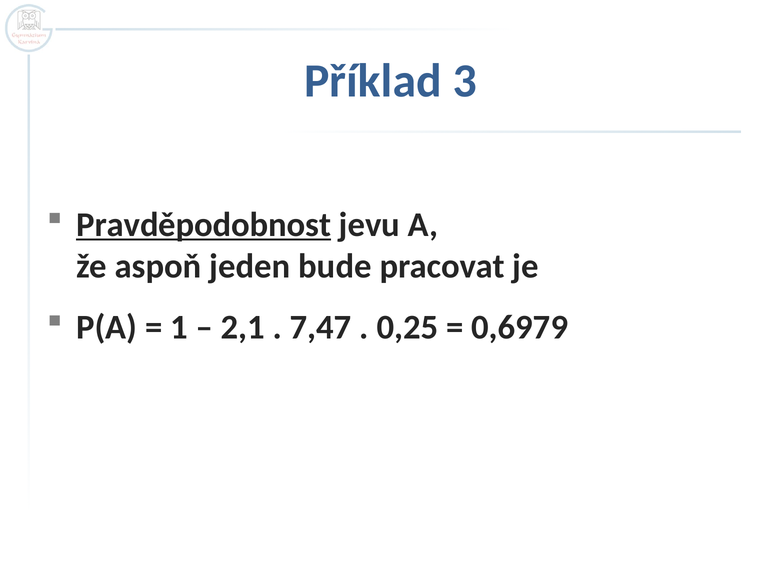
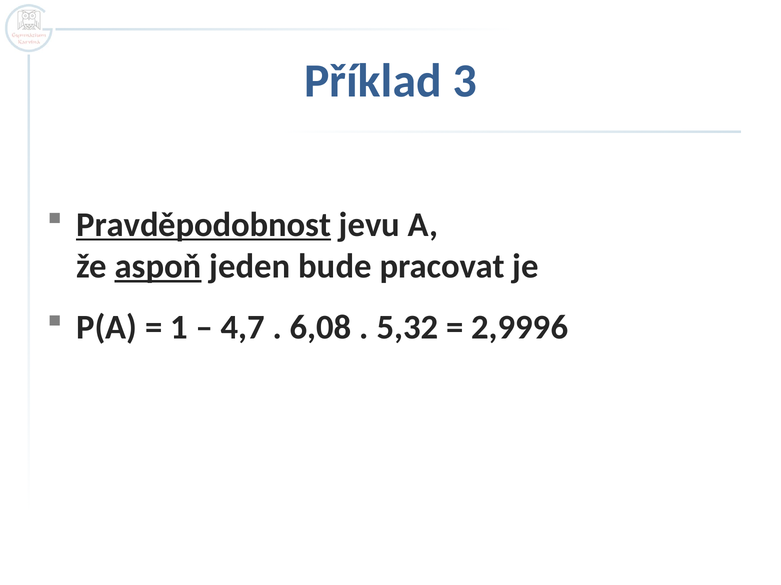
aspoň underline: none -> present
2,1: 2,1 -> 4,7
7,47: 7,47 -> 6,08
0,25: 0,25 -> 5,32
0,6979: 0,6979 -> 2,9996
